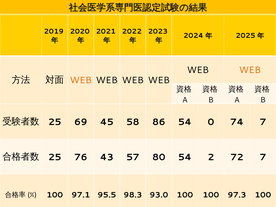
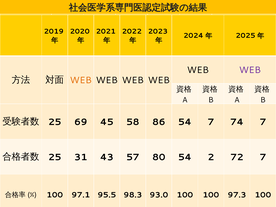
WEB at (250, 70) colour: orange -> purple
54 0: 0 -> 7
76: 76 -> 31
